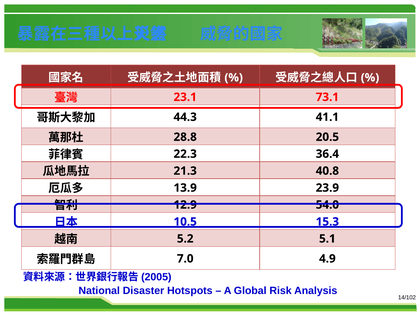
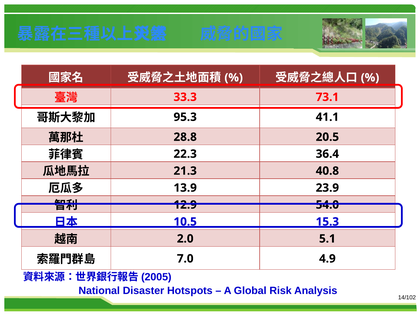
23.1: 23.1 -> 33.3
44.3: 44.3 -> 95.3
5.2: 5.2 -> 2.0
